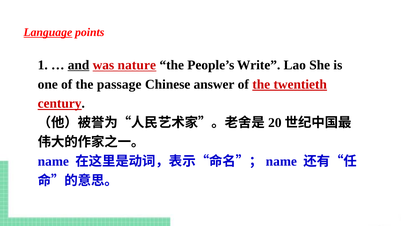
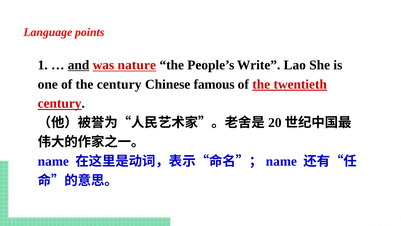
Language underline: present -> none
the passage: passage -> century
answer: answer -> famous
